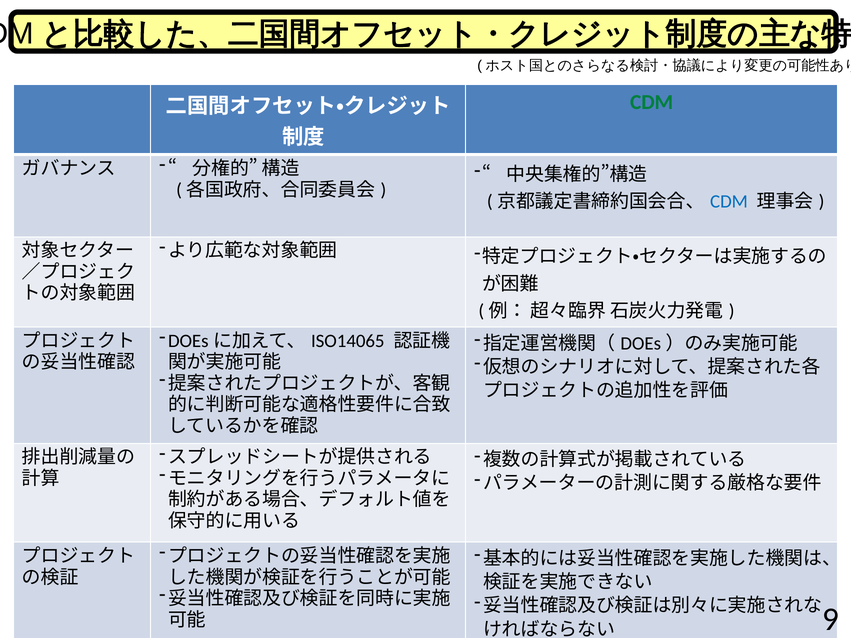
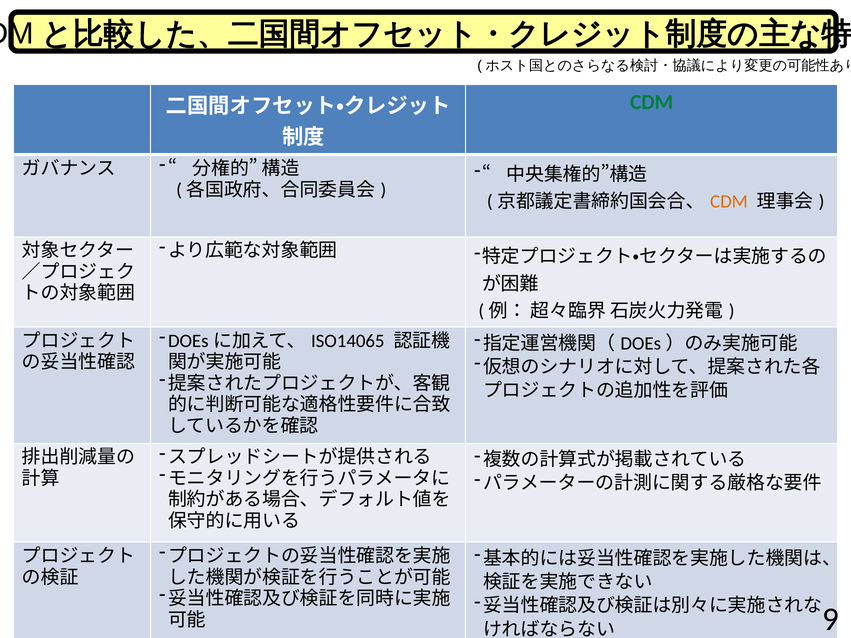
CDM at (729, 202) colour: blue -> orange
